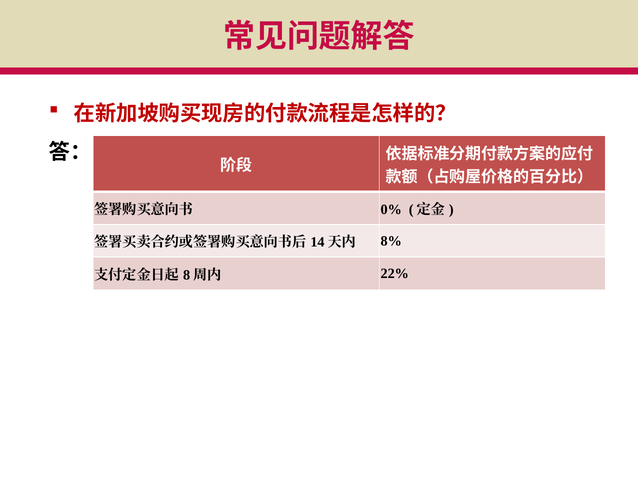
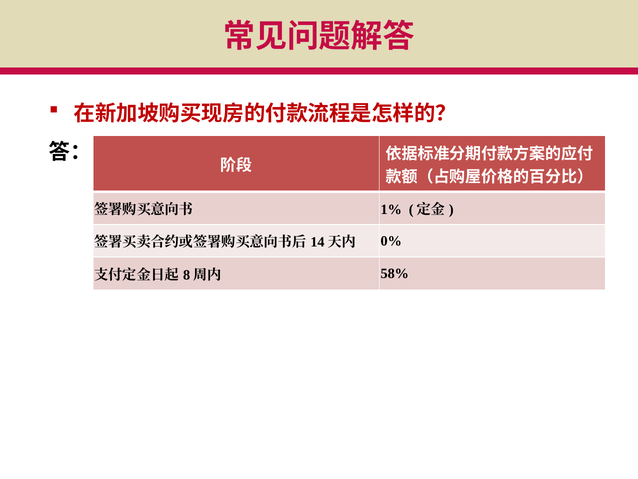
0%: 0% -> 1%
8%: 8% -> 0%
22%: 22% -> 58%
